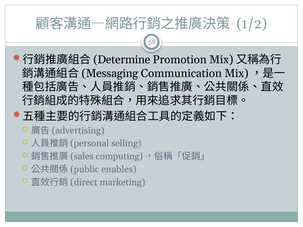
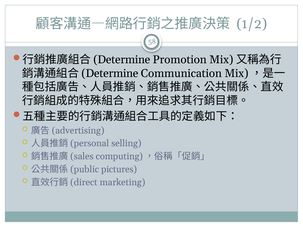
Messaging at (110, 73): Messaging -> Determine
enables: enables -> pictures
